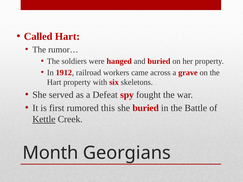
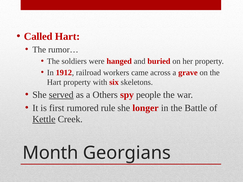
served underline: none -> present
Defeat: Defeat -> Others
fought: fought -> people
this: this -> rule
she buried: buried -> longer
